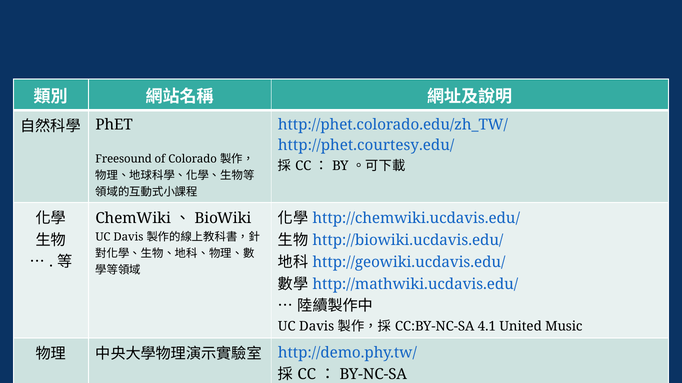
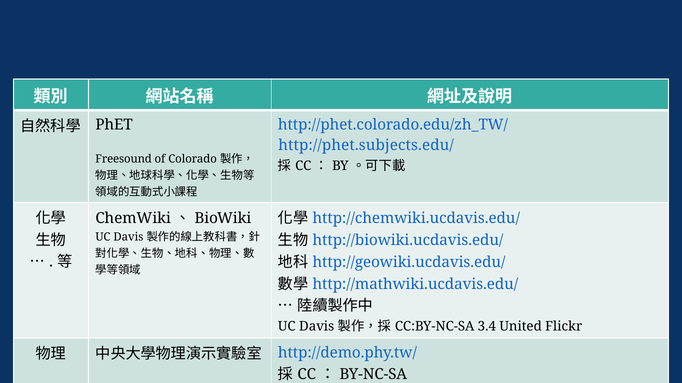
http://phet.courtesy.edu/: http://phet.courtesy.edu/ -> http://phet.subjects.edu/
4.1: 4.1 -> 3.4
Music: Music -> Flickr
